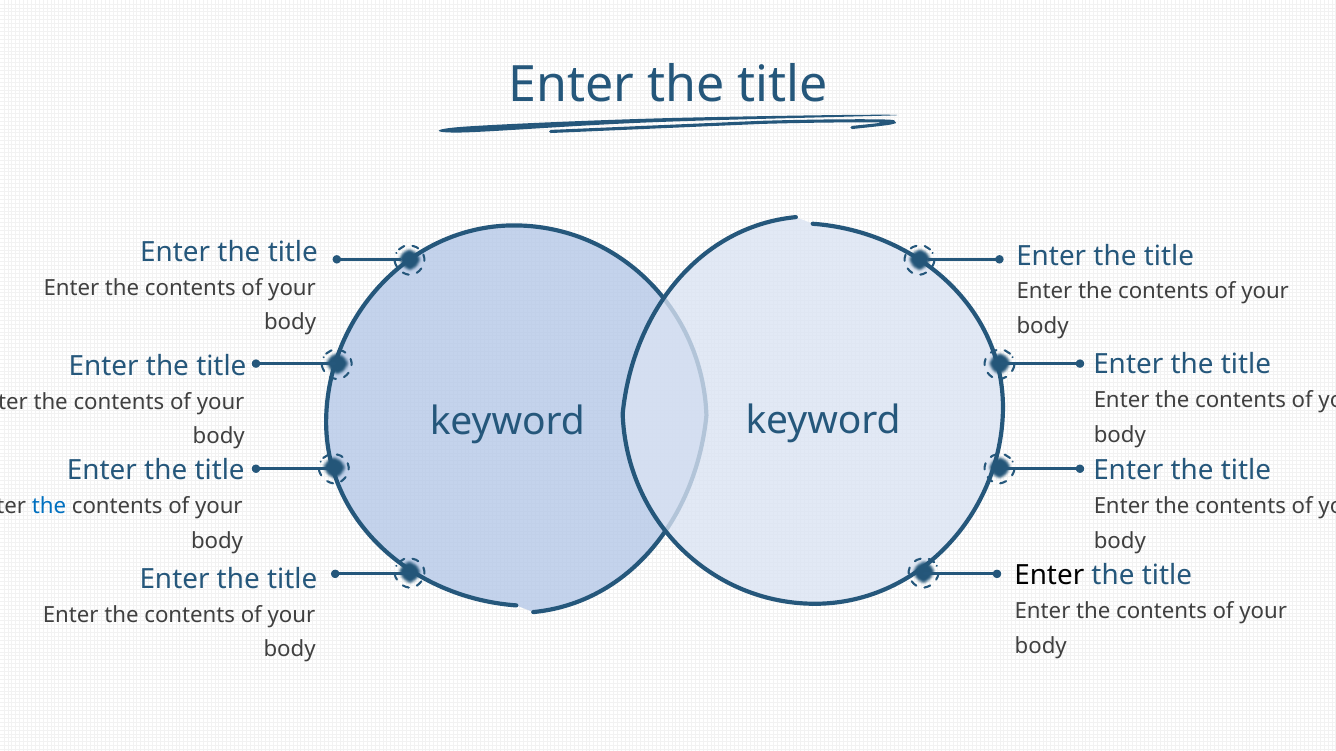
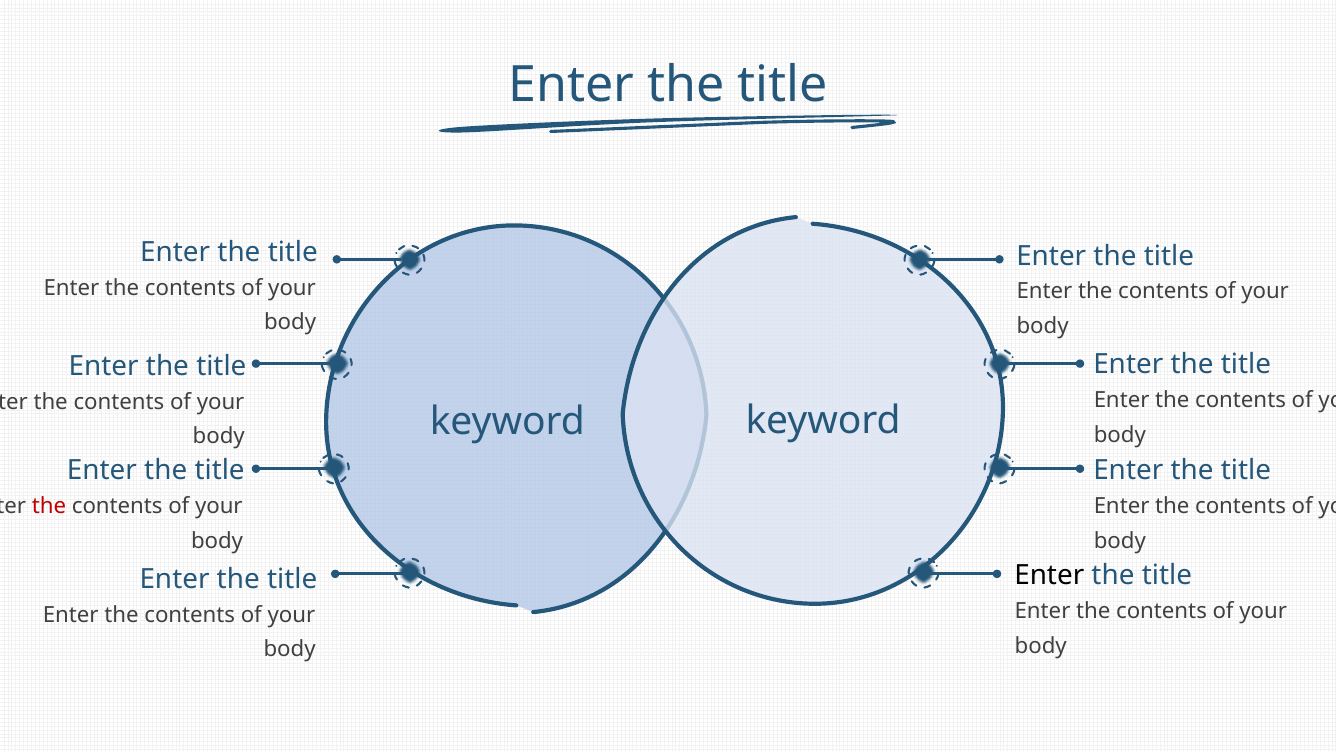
the at (49, 507) colour: blue -> red
